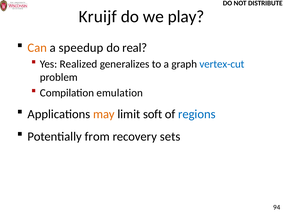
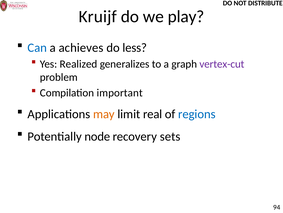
Can colour: orange -> blue
speedup: speedup -> achieves
real: real -> less
vertex-cut colour: blue -> purple
emulation: emulation -> important
soft: soft -> real
from: from -> node
